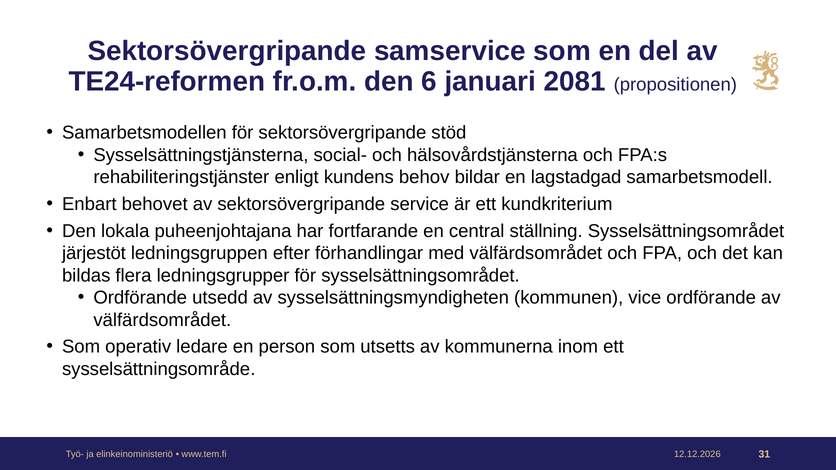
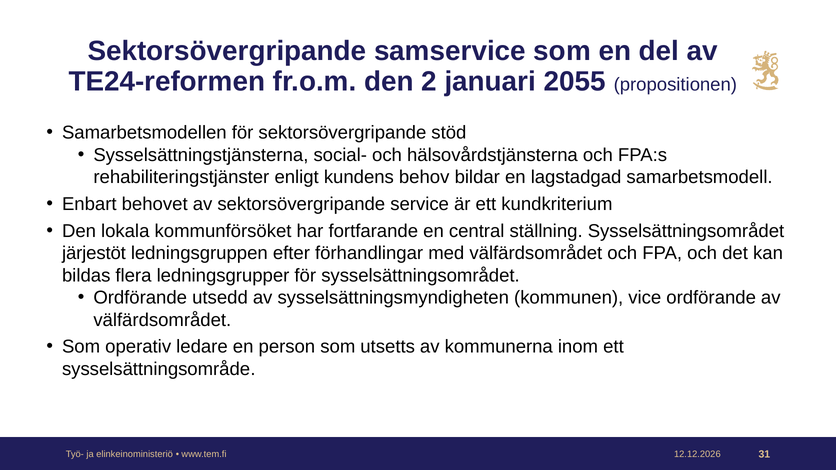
6: 6 -> 2
2081: 2081 -> 2055
puheenjohtajana: puheenjohtajana -> kommunförsöket
